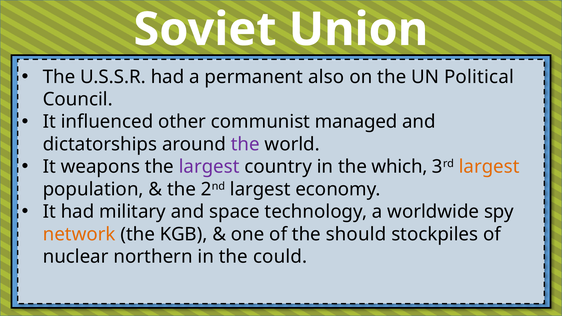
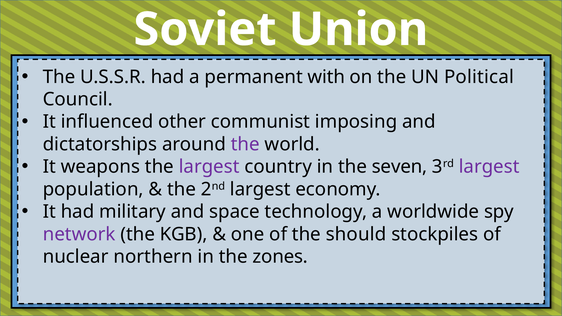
also: also -> with
managed: managed -> imposing
which: which -> seven
largest at (489, 167) colour: orange -> purple
network colour: orange -> purple
could: could -> zones
